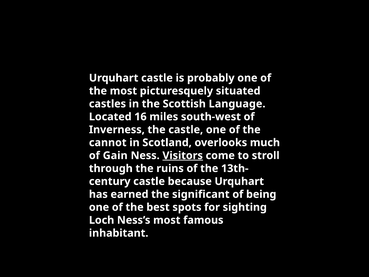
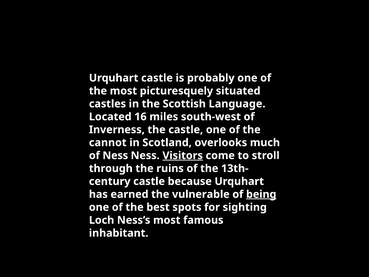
of Gain: Gain -> Ness
significant: significant -> vulnerable
being underline: none -> present
